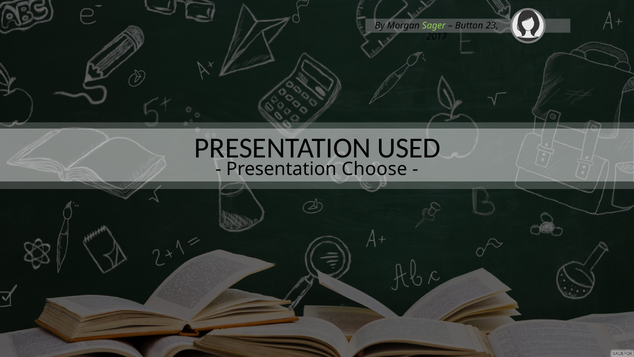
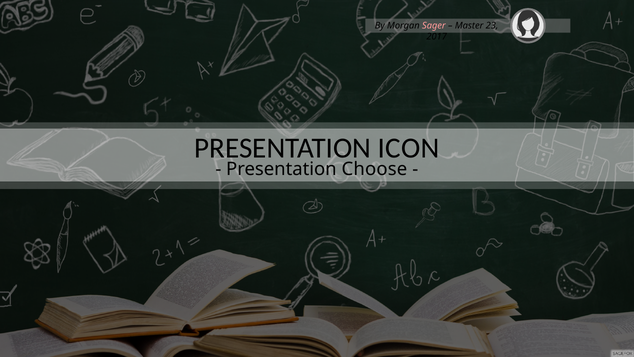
Sager colour: light green -> pink
Button: Button -> Master
USED: USED -> ICON
